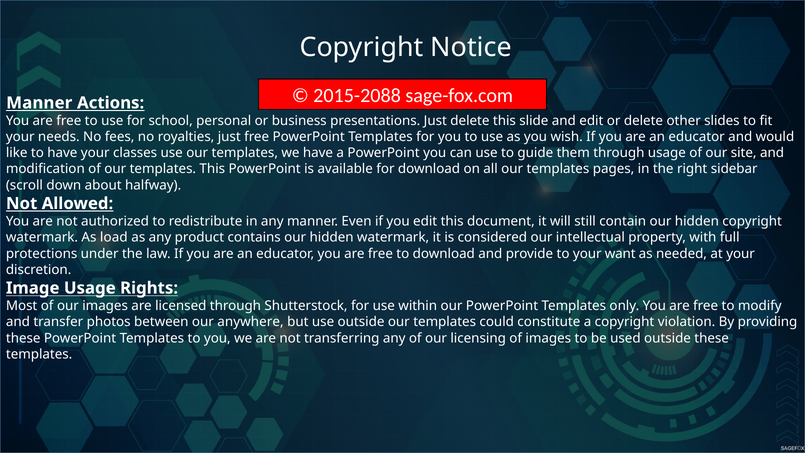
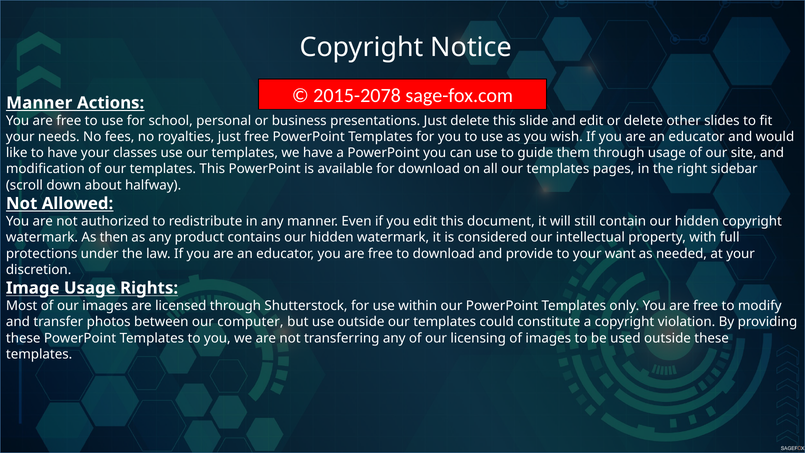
2015-2088: 2015-2088 -> 2015-2078
load: load -> then
anywhere: anywhere -> computer
